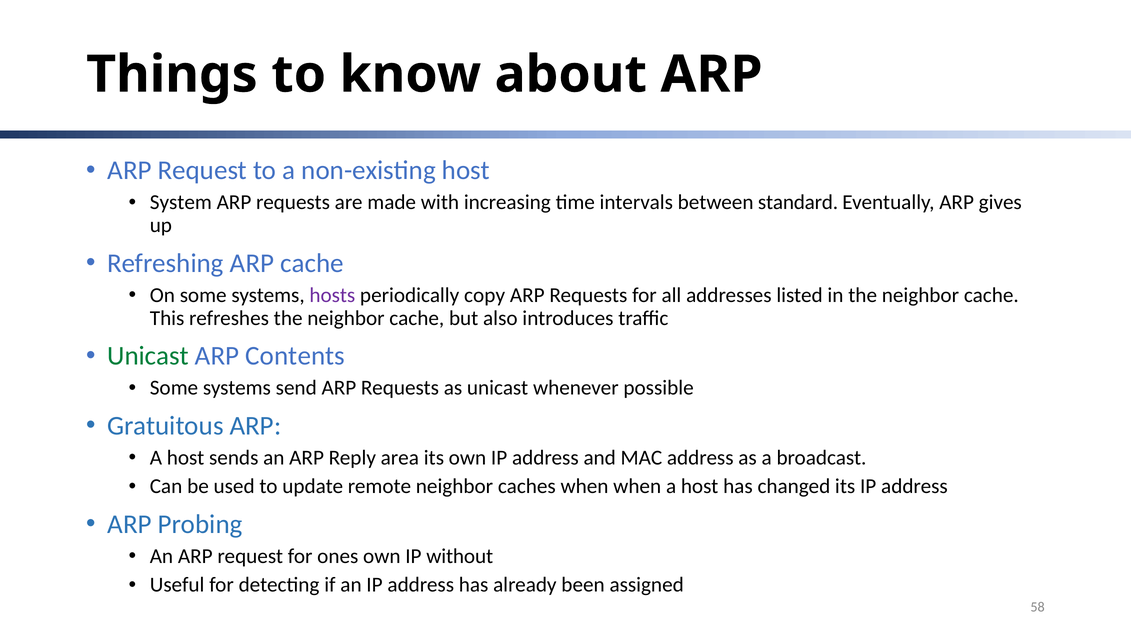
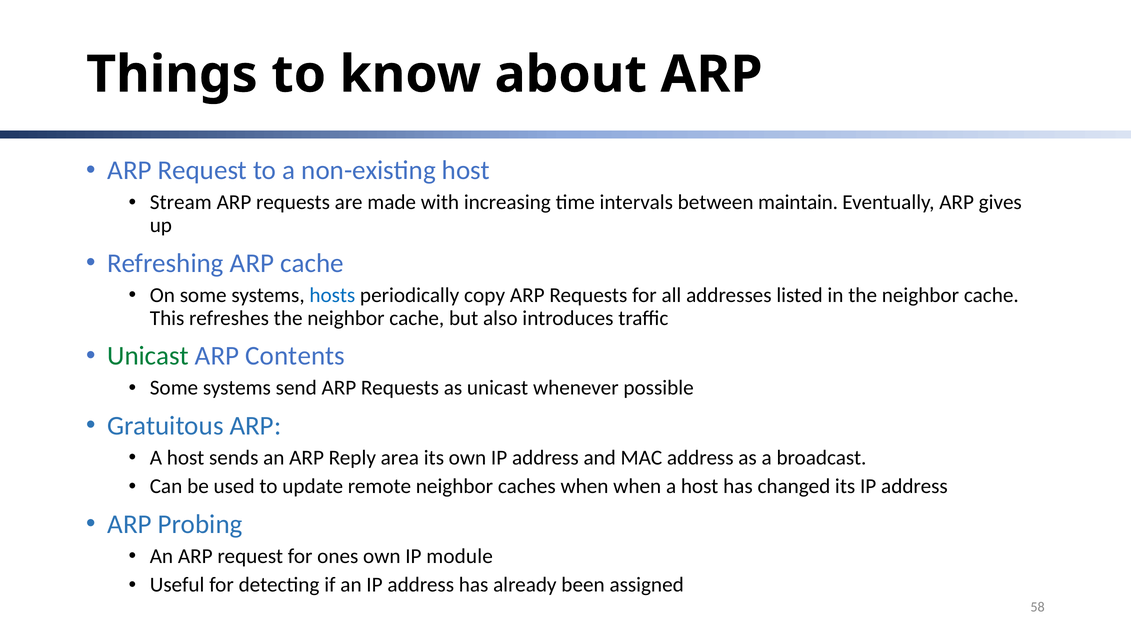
System: System -> Stream
standard: standard -> maintain
hosts colour: purple -> blue
without: without -> module
